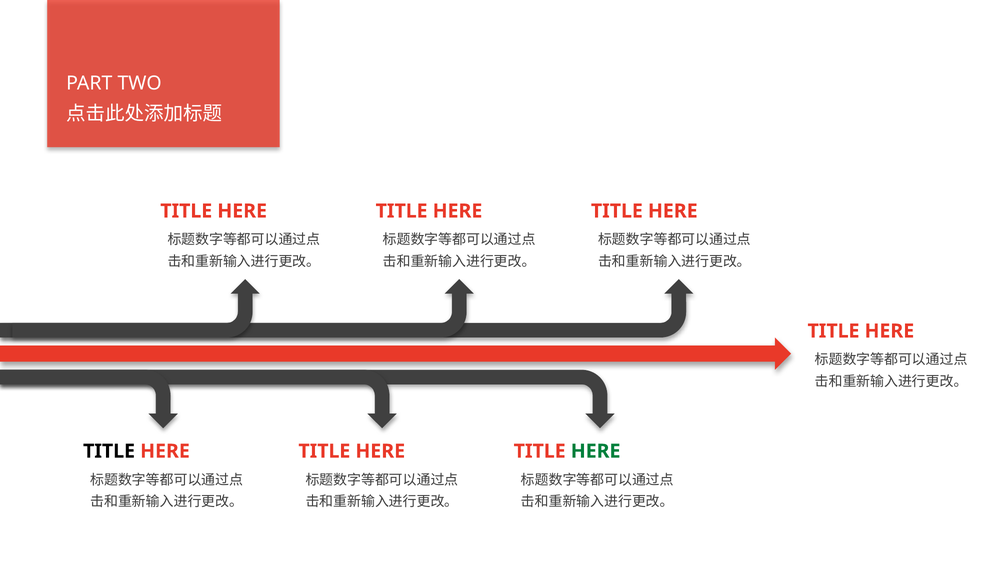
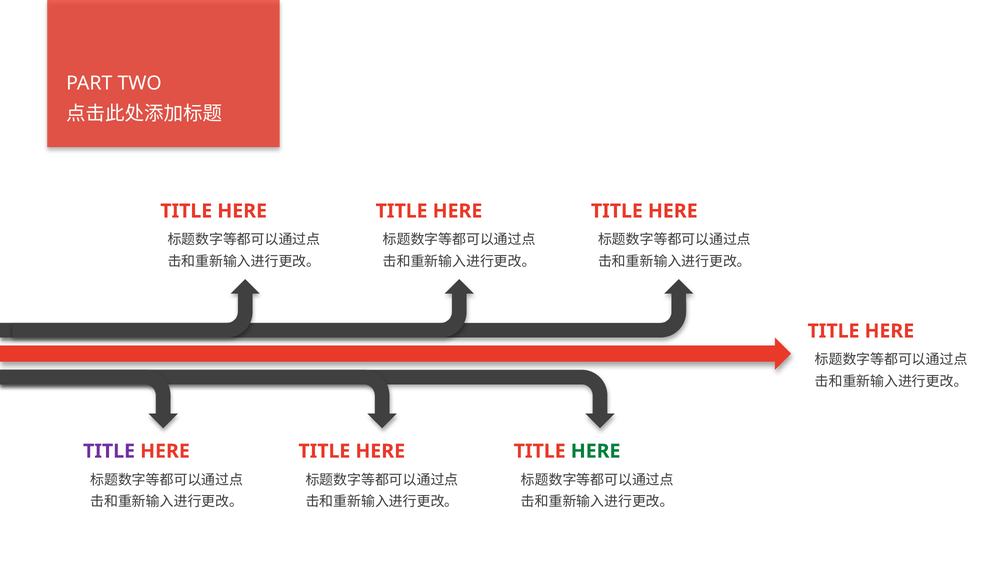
TITLE at (109, 451) colour: black -> purple
